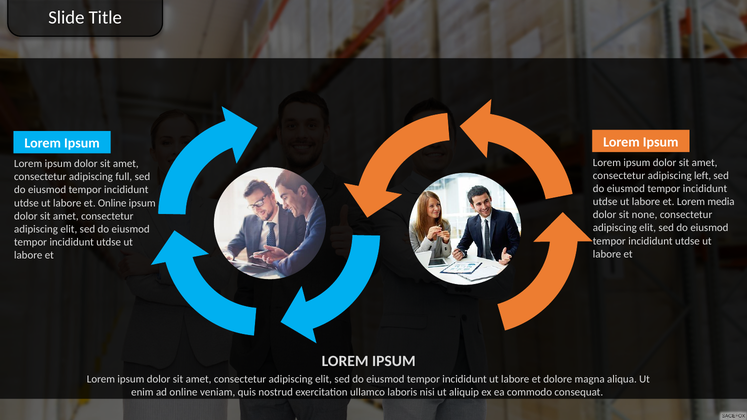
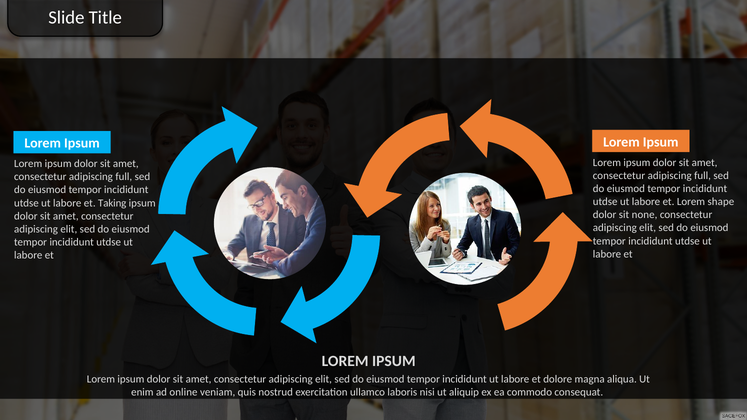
left at (703, 176): left -> full
media: media -> shape
et Online: Online -> Taking
